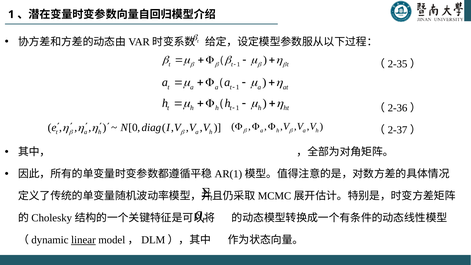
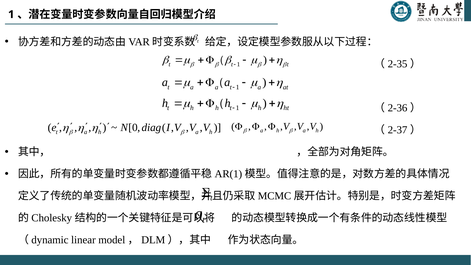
linear underline: present -> none
